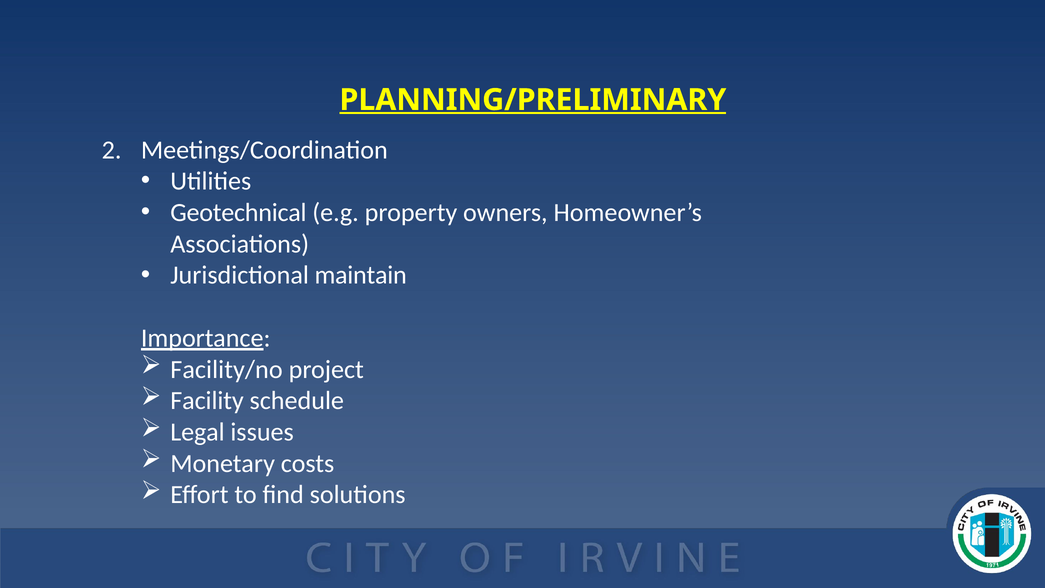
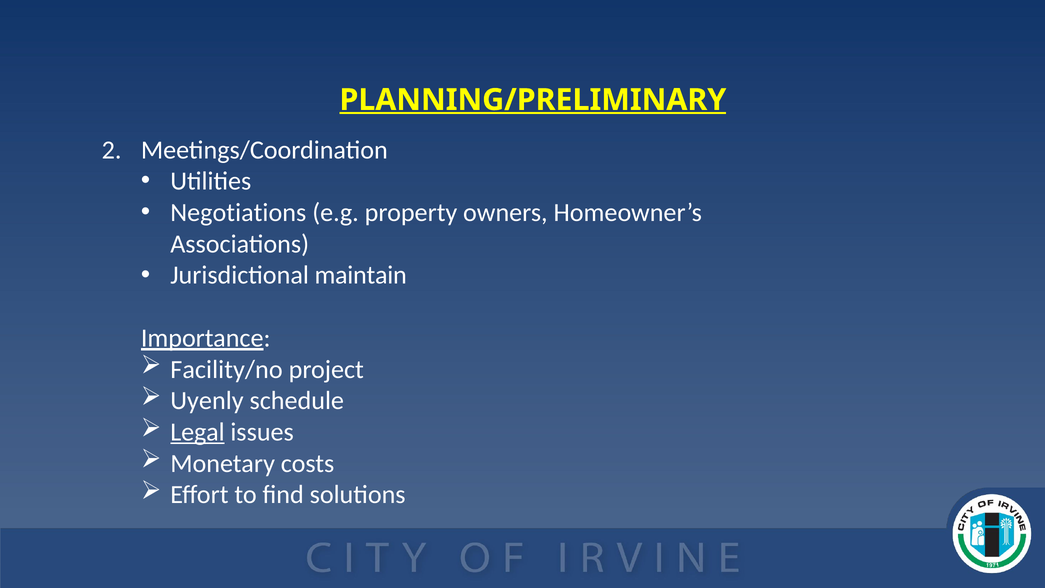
Geotechnical: Geotechnical -> Negotiations
Facility: Facility -> Uyenly
Legal underline: none -> present
